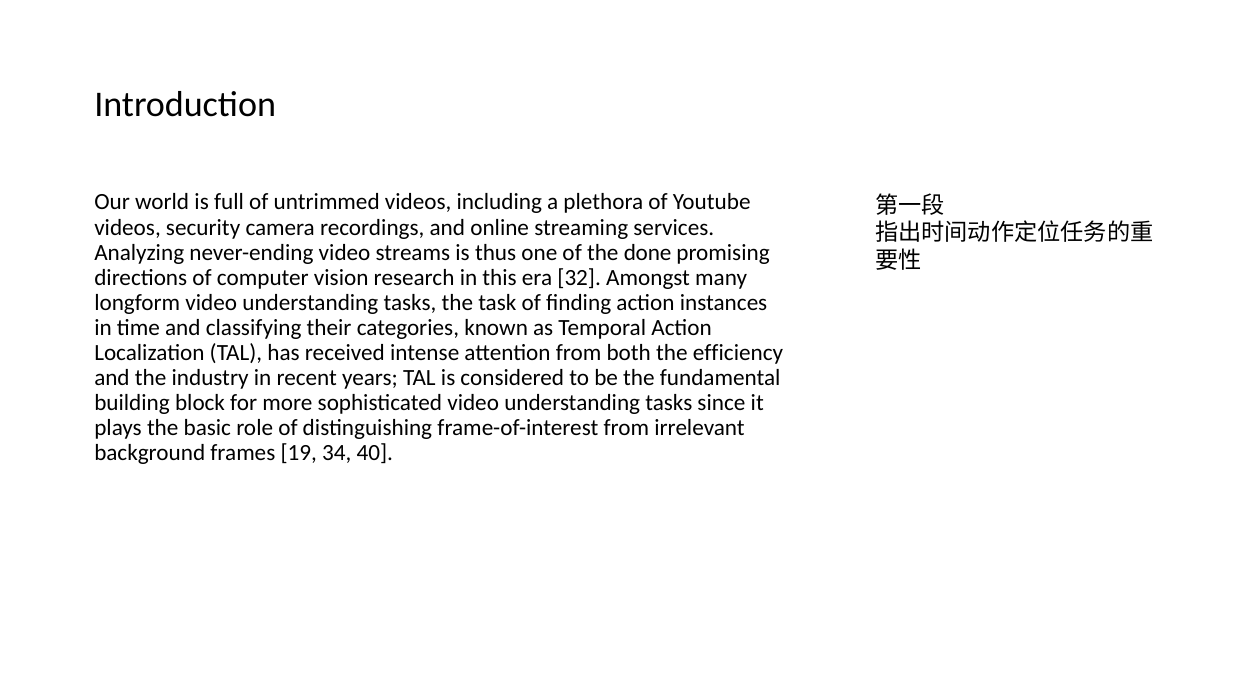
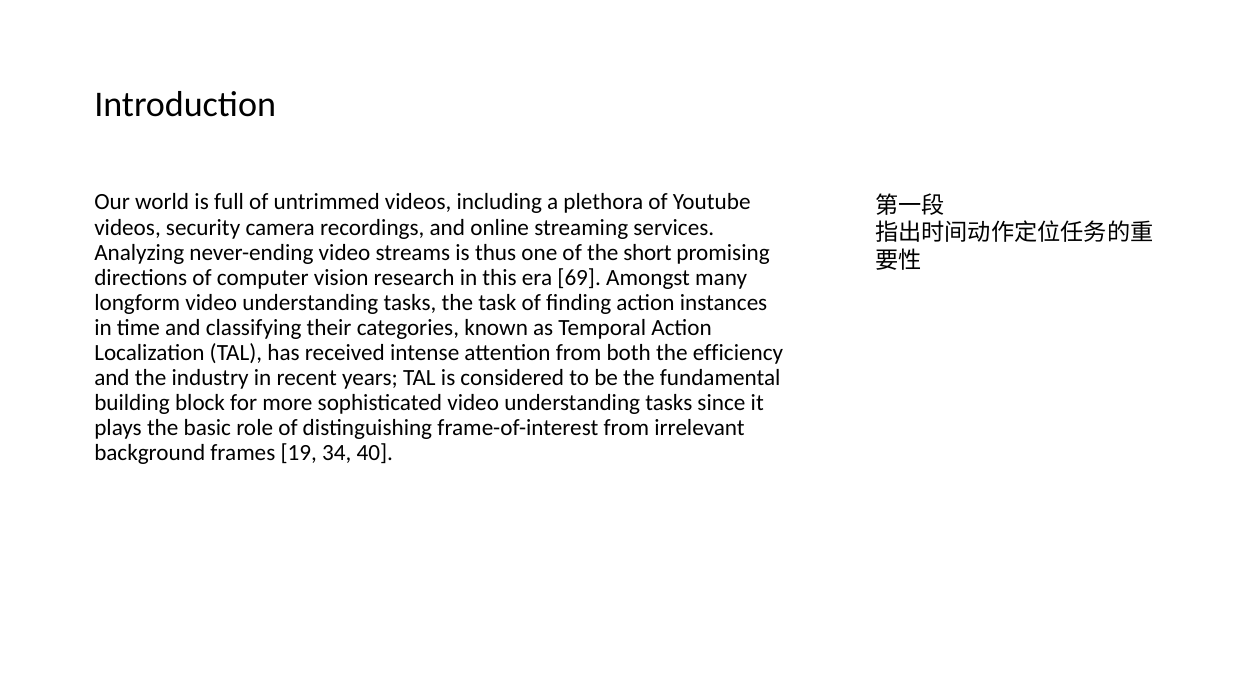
done: done -> short
32: 32 -> 69
